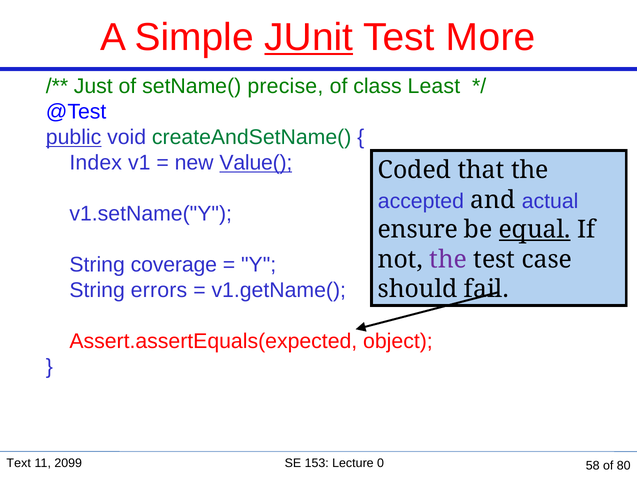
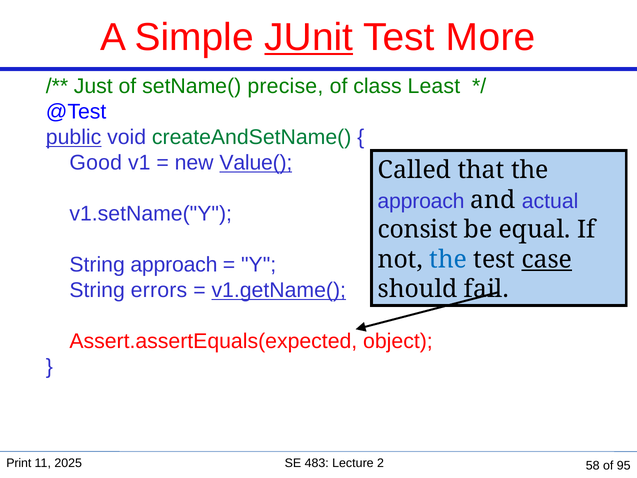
Index: Index -> Good
Coded: Coded -> Called
accepted at (421, 201): accepted -> approach
ensure: ensure -> consist
equal underline: present -> none
the at (448, 259) colour: purple -> blue
case underline: none -> present
String coverage: coverage -> approach
v1.getName( underline: none -> present
Text: Text -> Print
2099: 2099 -> 2025
153: 153 -> 483
0: 0 -> 2
80: 80 -> 95
